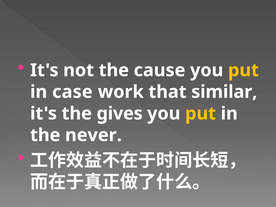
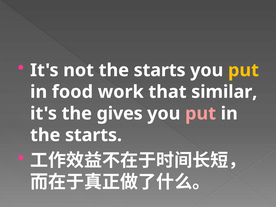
not the cause: cause -> starts
case: case -> food
put at (201, 114) colour: yellow -> pink
never at (93, 135): never -> starts
